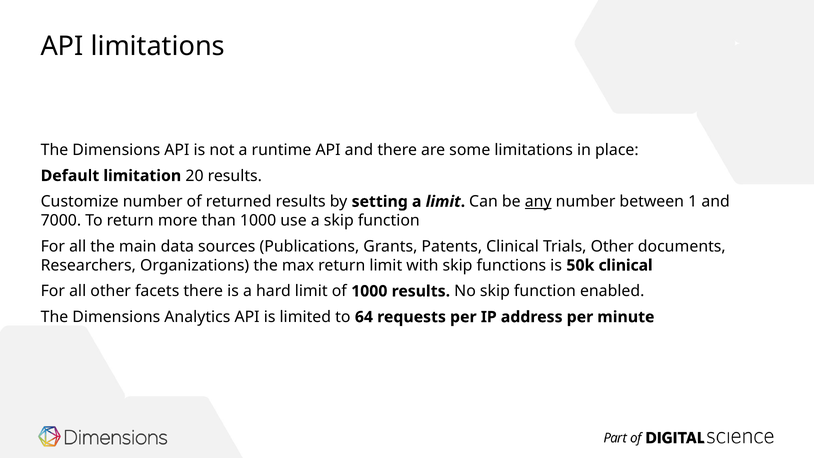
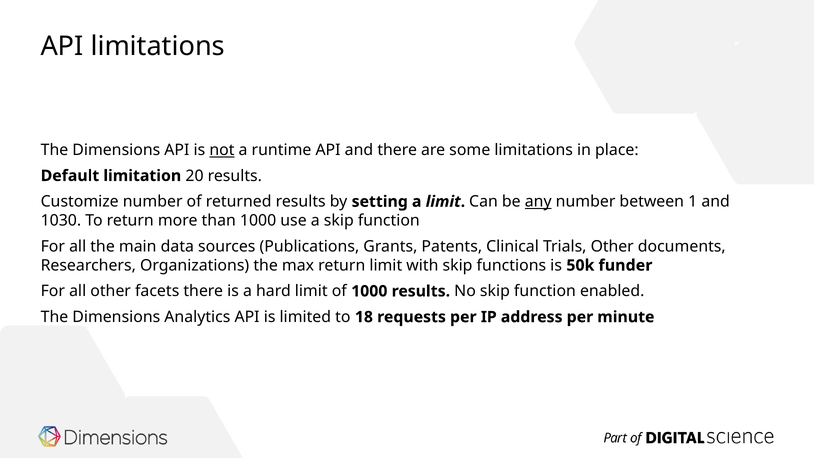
not underline: none -> present
7000: 7000 -> 1030
50k clinical: clinical -> funder
64: 64 -> 18
